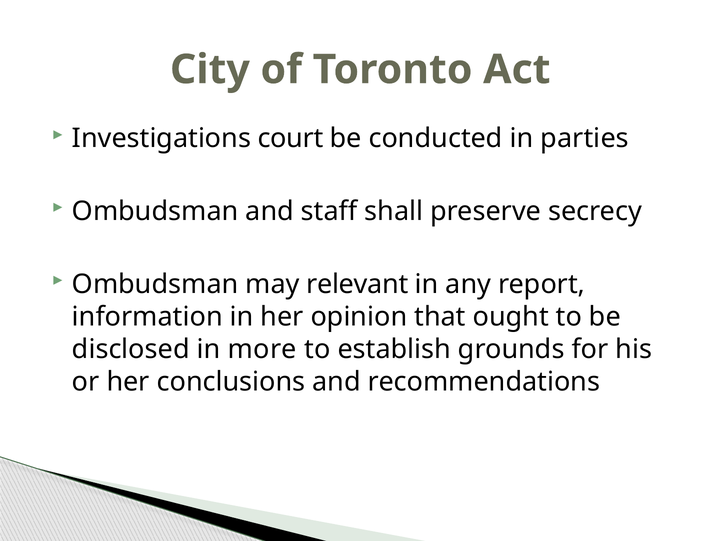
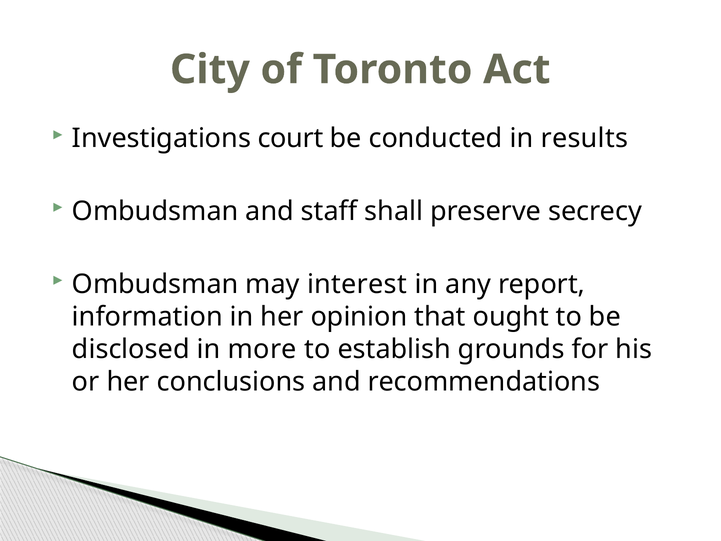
parties: parties -> results
relevant: relevant -> interest
